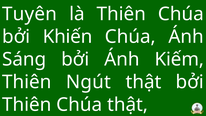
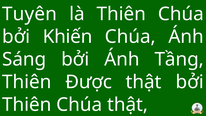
Kiếm: Kiếm -> Tầng
Ngút: Ngút -> Được
